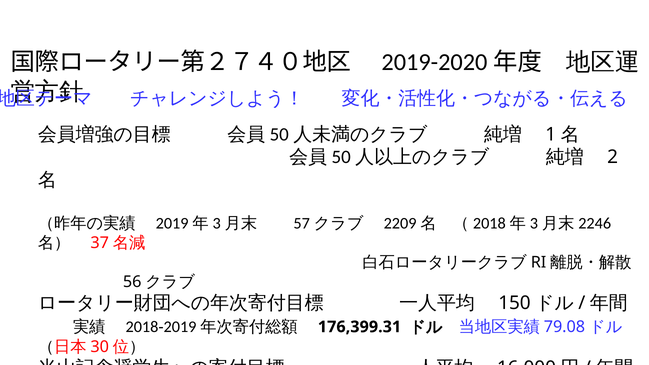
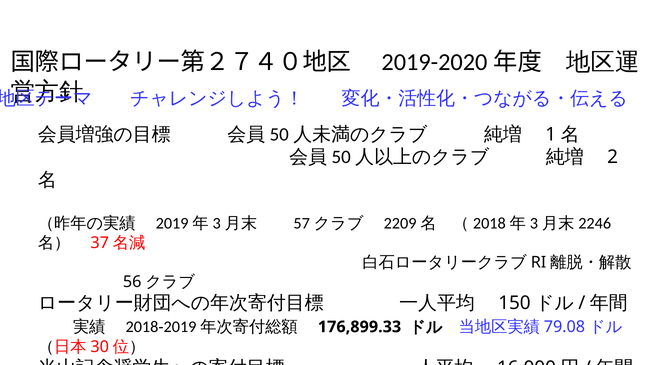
176,399.31: 176,399.31 -> 176,899.33
